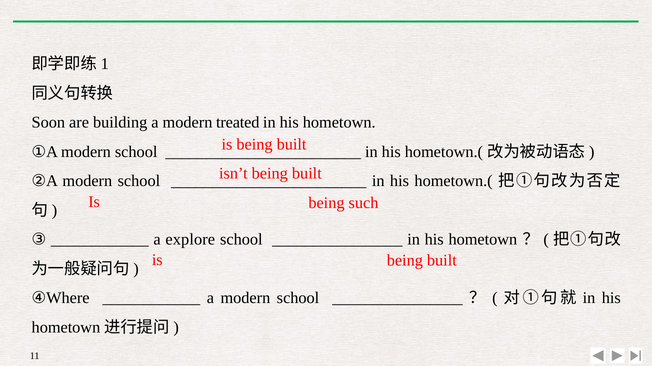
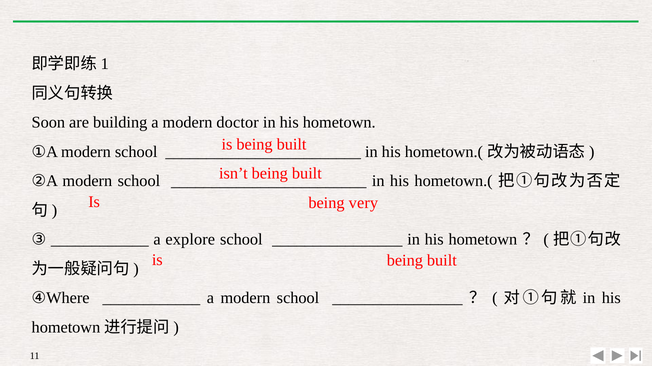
treated: treated -> doctor
such: such -> very
